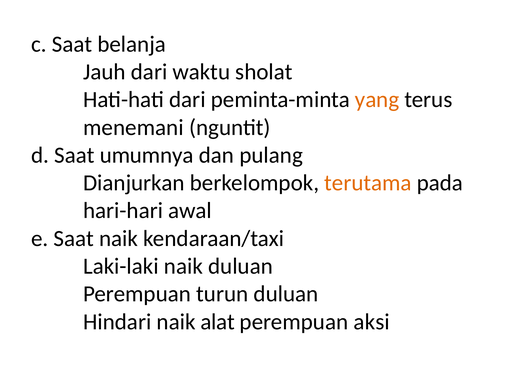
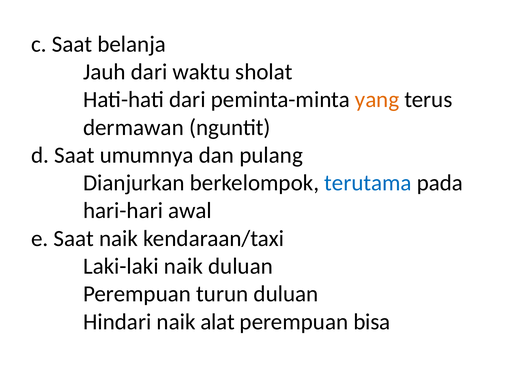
menemani: menemani -> dermawan
terutama colour: orange -> blue
aksi: aksi -> bisa
